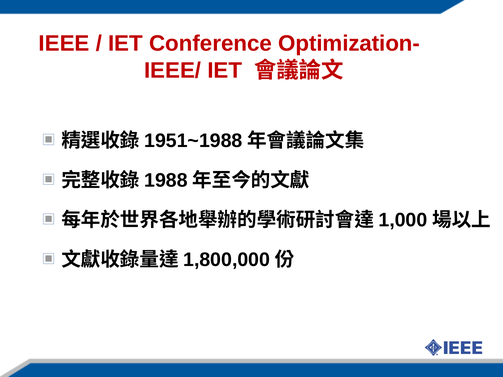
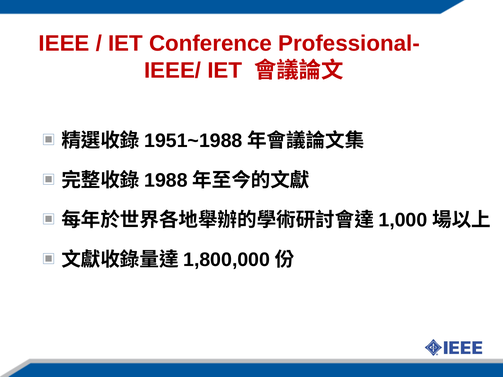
Optimization-: Optimization- -> Professional-
